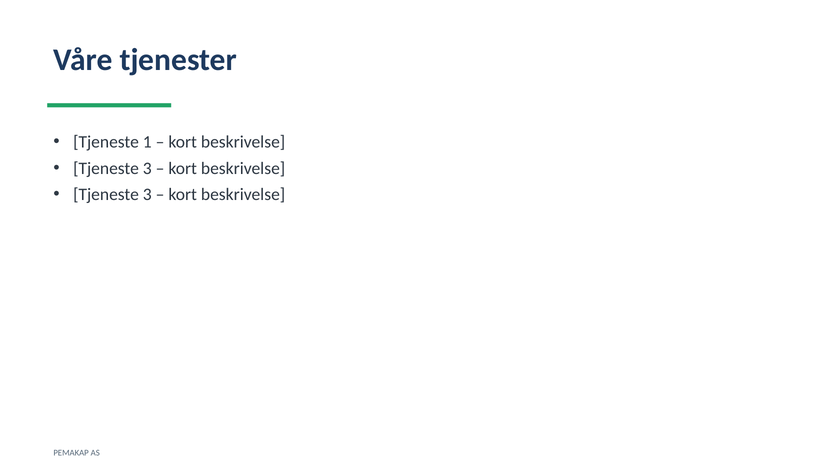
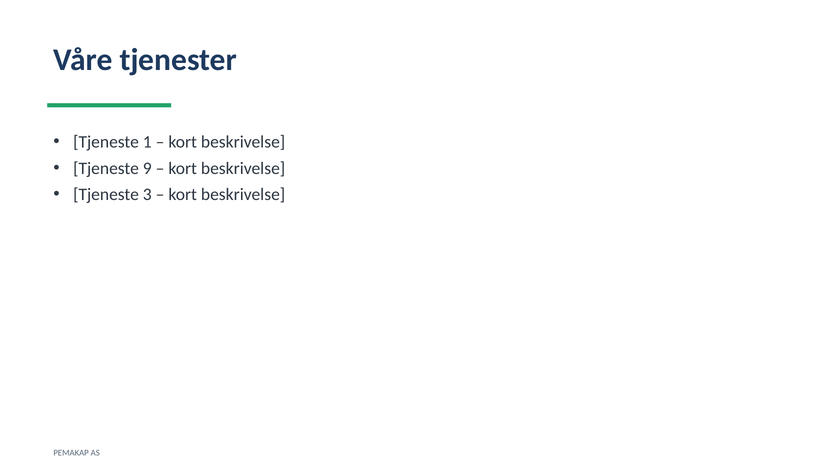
3 at (147, 169): 3 -> 9
